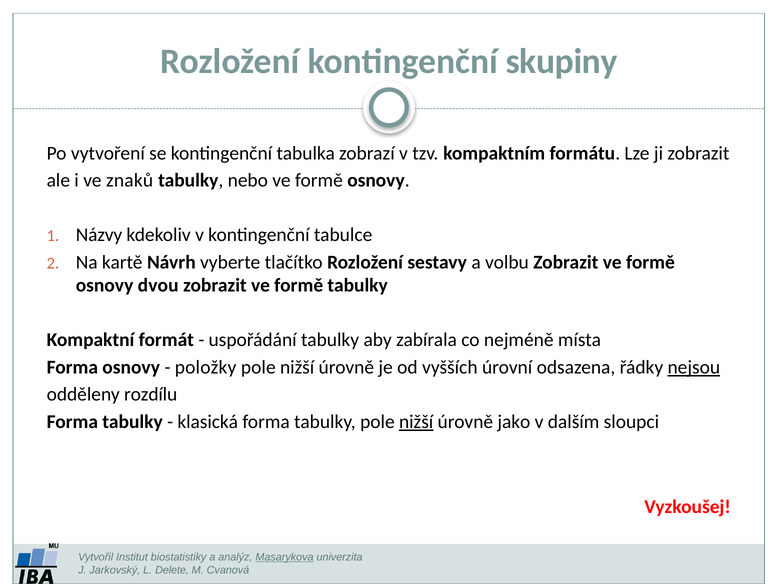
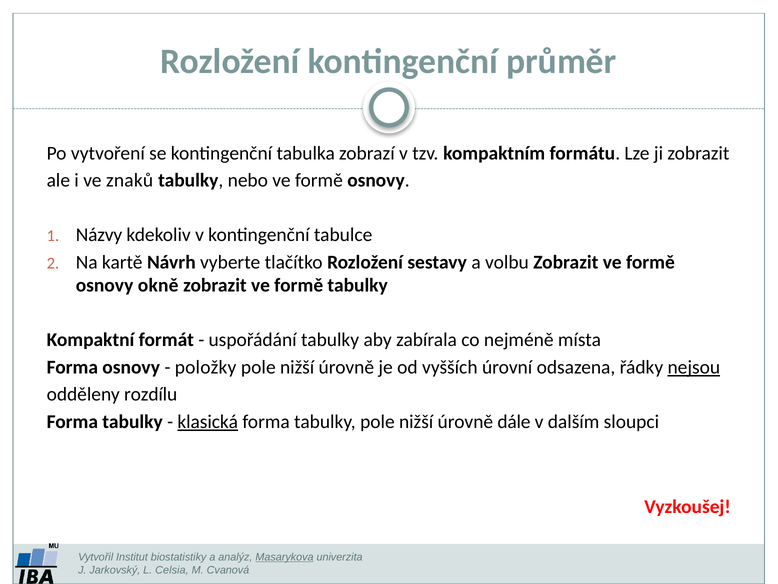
skupiny: skupiny -> průměr
dvou: dvou -> okně
klasická underline: none -> present
nižší at (416, 421) underline: present -> none
jako: jako -> dále
Delete: Delete -> Celsia
